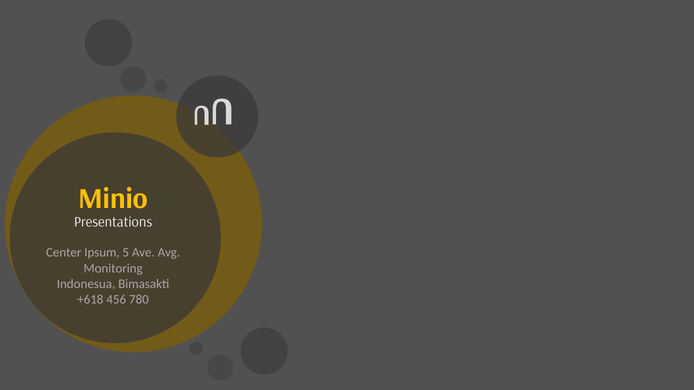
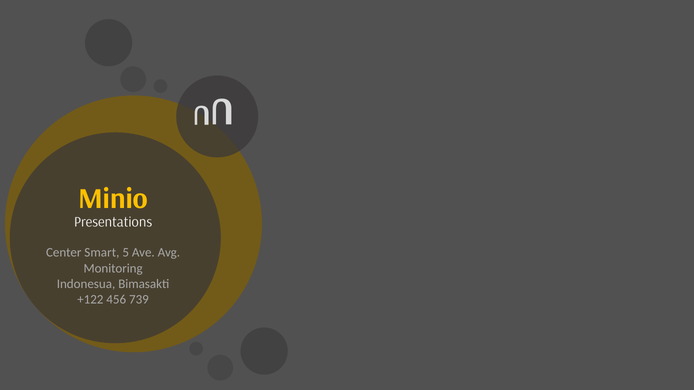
Ipsum: Ipsum -> Smart
+618: +618 -> +122
780: 780 -> 739
